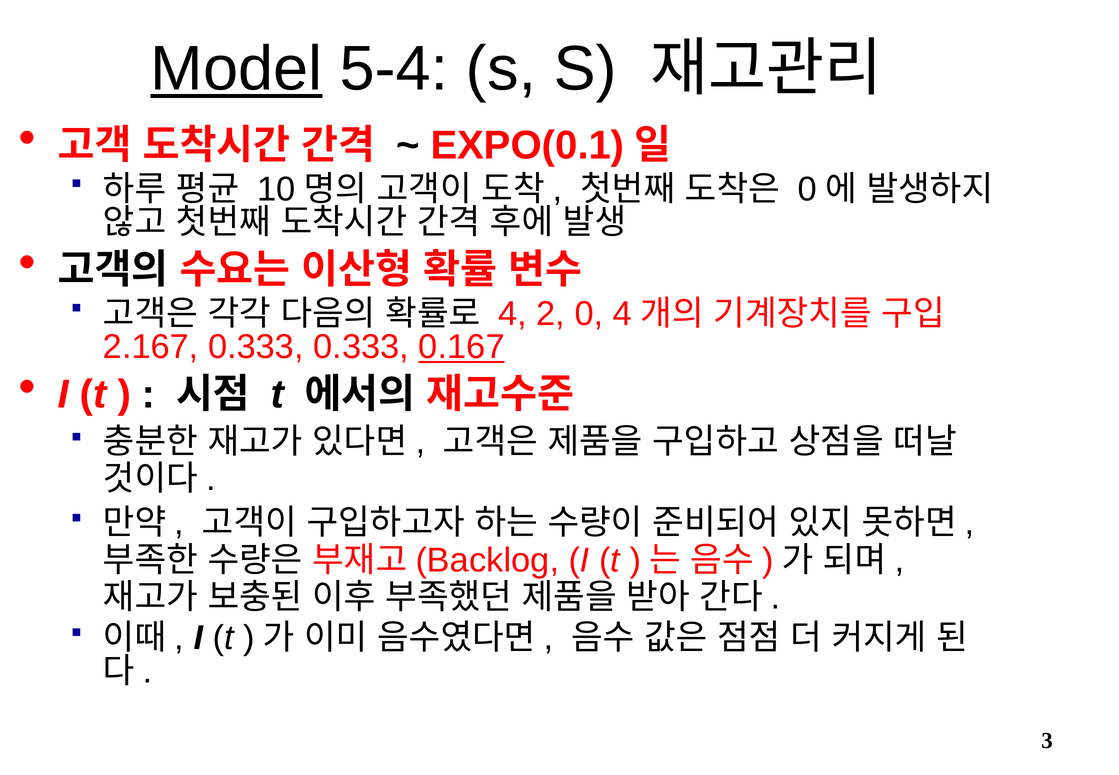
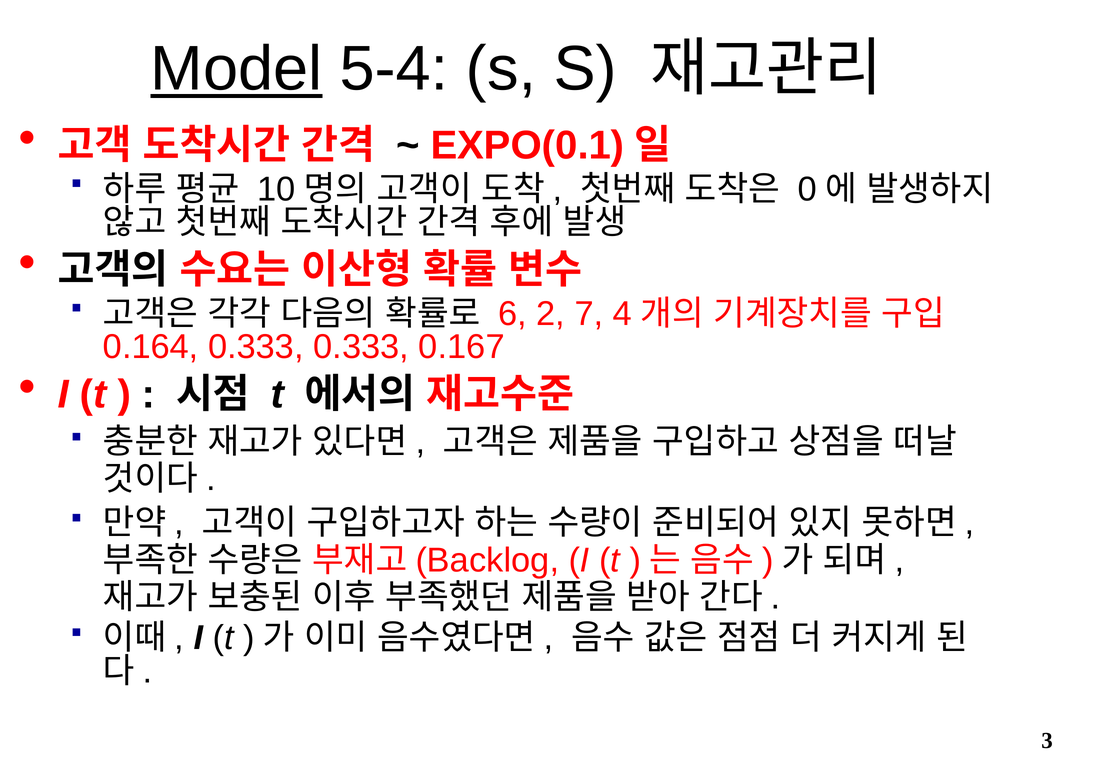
4: 4 -> 6
0: 0 -> 7
2.167: 2.167 -> 0.164
0.167 underline: present -> none
